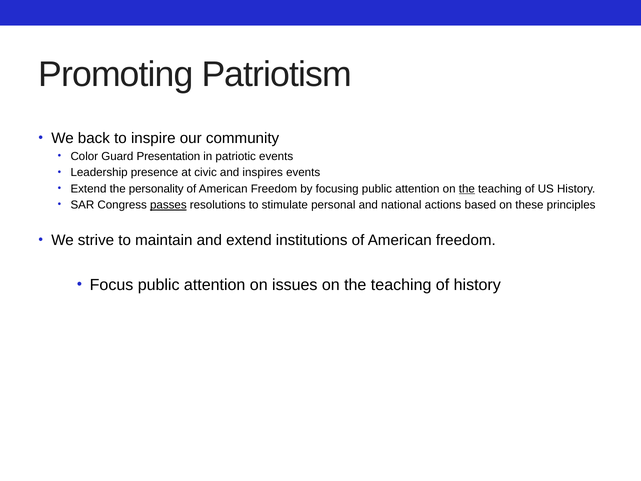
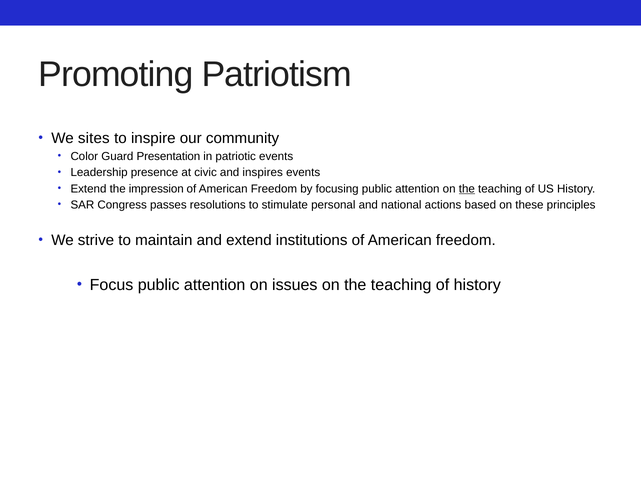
back: back -> sites
personality: personality -> impression
passes underline: present -> none
